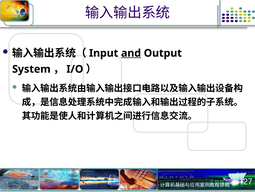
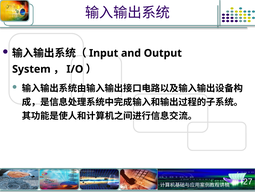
and underline: present -> none
